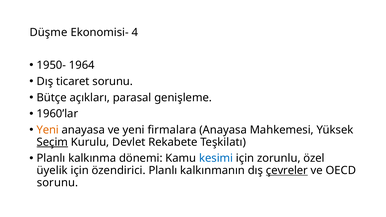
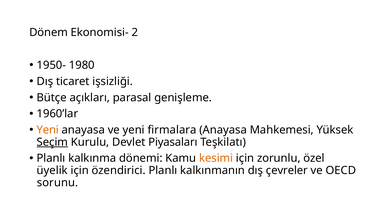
Düşme: Düşme -> Dönem
4: 4 -> 2
1964: 1964 -> 1980
ticaret sorunu: sorunu -> işsizliği
Rekabete: Rekabete -> Piyasaları
kesimi colour: blue -> orange
çevreler underline: present -> none
